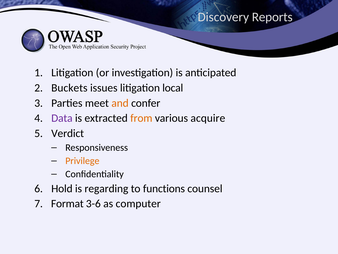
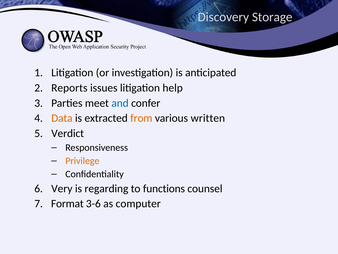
Reports: Reports -> Storage
Buckets: Buckets -> Reports
local: local -> help
and colour: orange -> blue
Data colour: purple -> orange
acquire: acquire -> written
Hold: Hold -> Very
